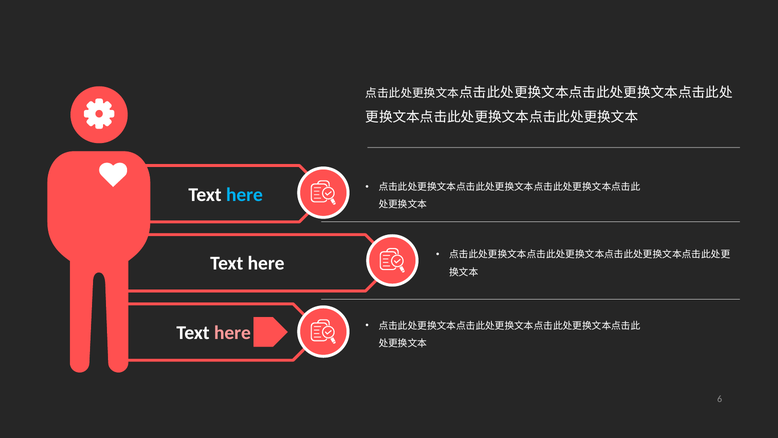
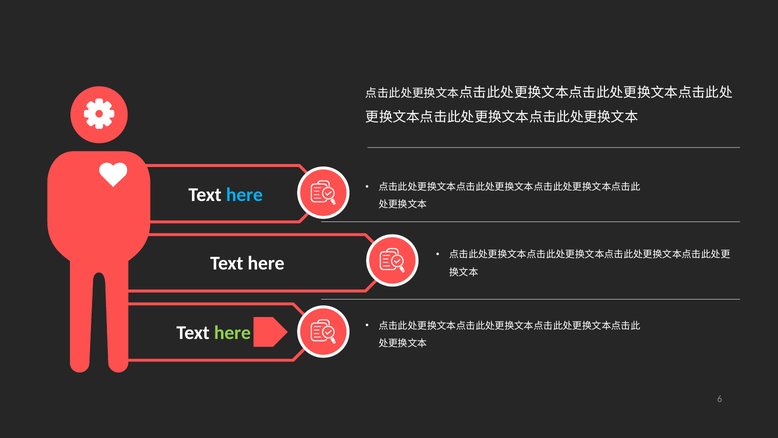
here at (232, 333) colour: pink -> light green
